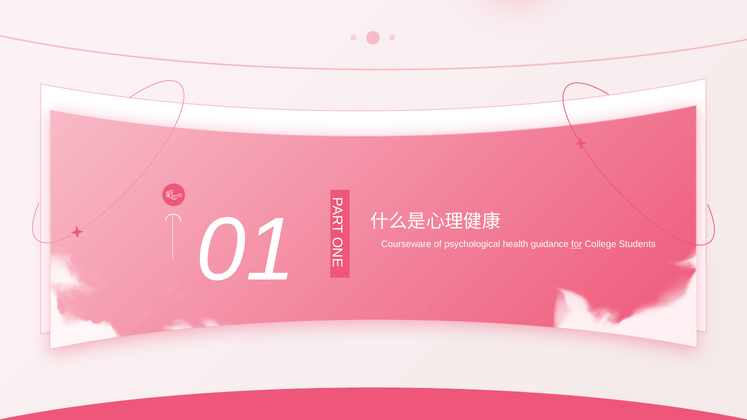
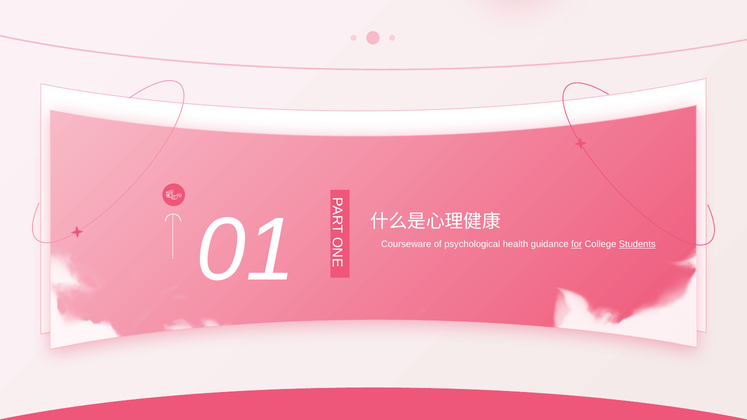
Students underline: none -> present
